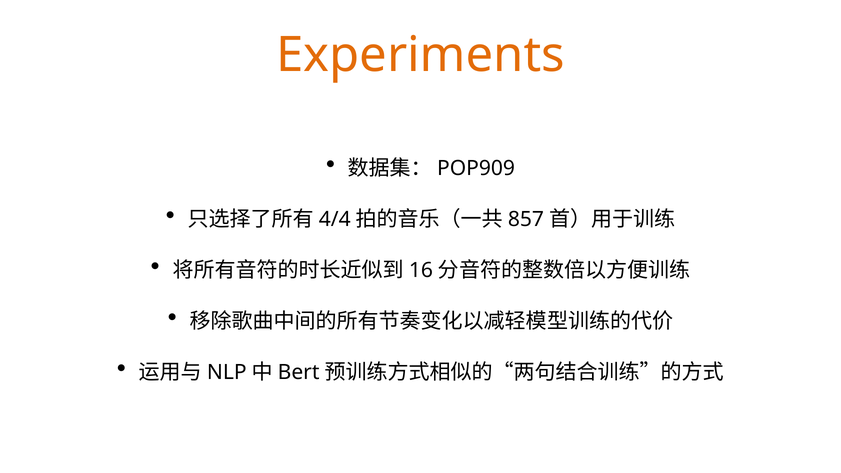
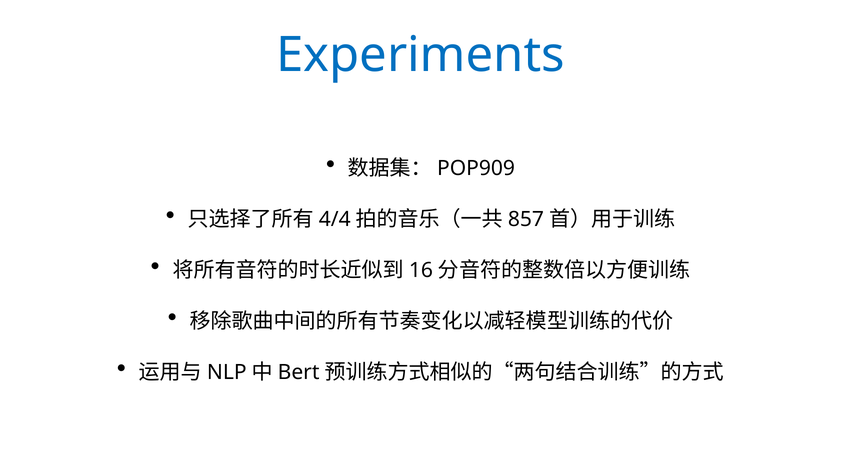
Experiments colour: orange -> blue
